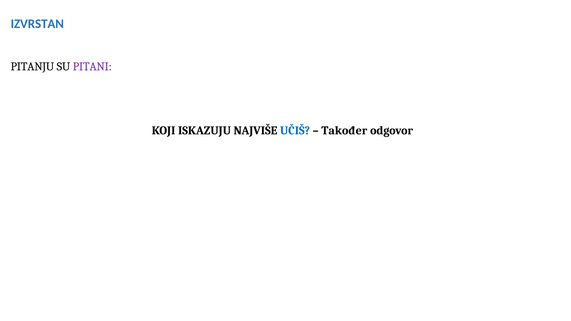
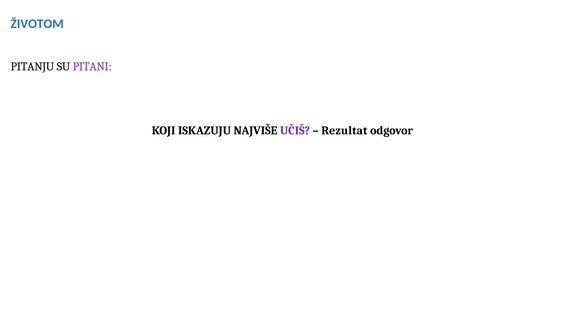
IZVRSTAN: IZVRSTAN -> ŽIVOTOM
UČIŠ colour: blue -> purple
Također: Također -> Rezultat
